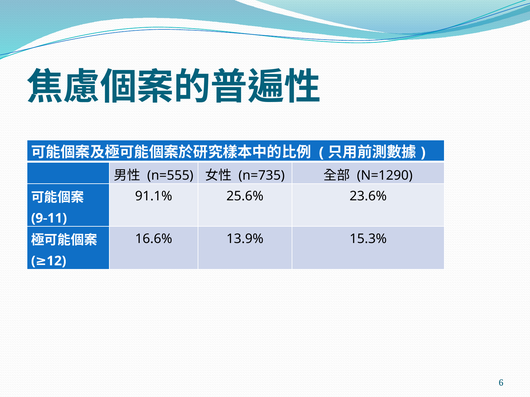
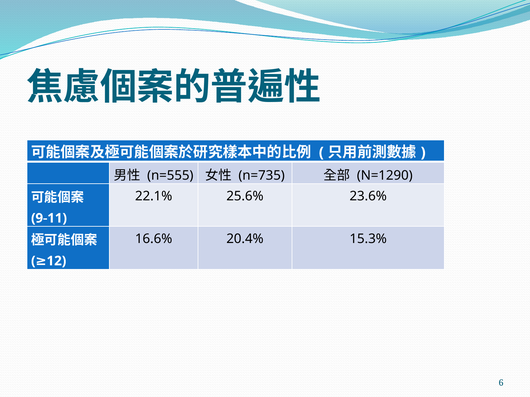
91.1%: 91.1% -> 22.1%
13.9%: 13.9% -> 20.4%
